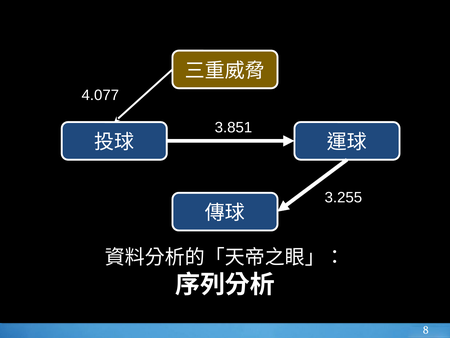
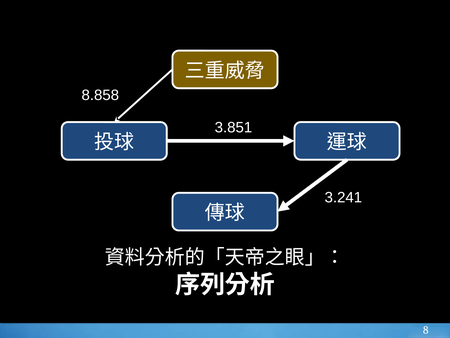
4.077: 4.077 -> 8.858
3.255: 3.255 -> 3.241
